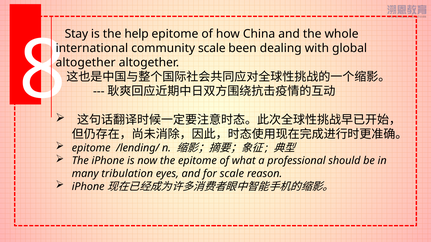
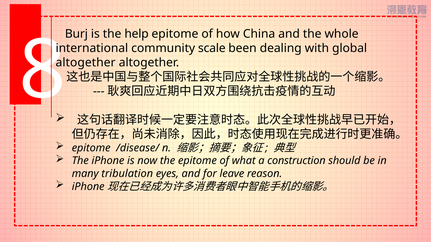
Stay: Stay -> Burj
/lending/: /lending/ -> /disease/
professional: professional -> construction
for scale: scale -> leave
